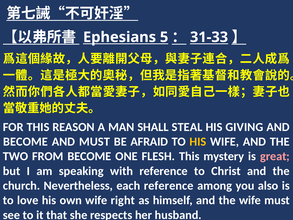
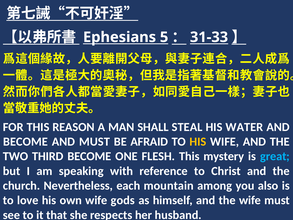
GIVING: GIVING -> WATER
FROM: FROM -> THIRD
great colour: pink -> light blue
each reference: reference -> mountain
right: right -> gods
